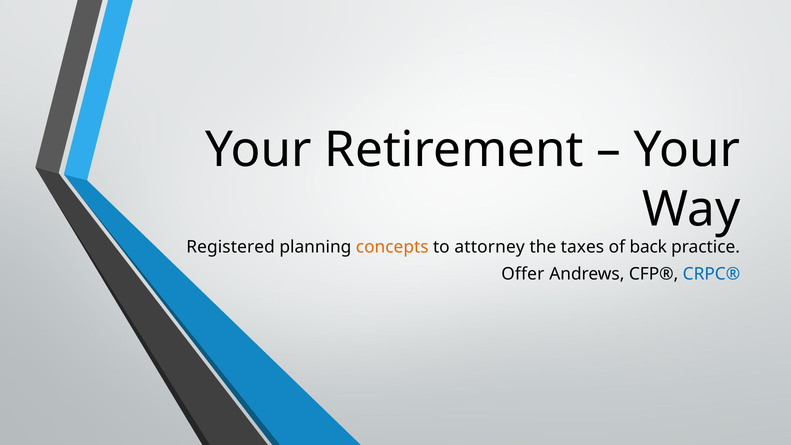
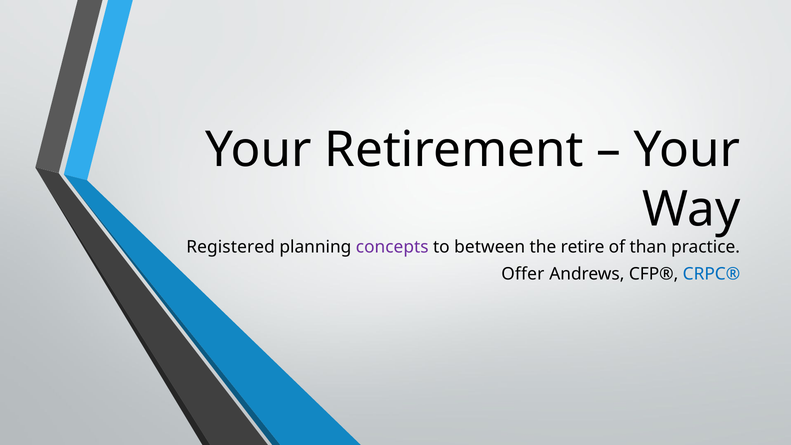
concepts colour: orange -> purple
attorney: attorney -> between
taxes: taxes -> retire
back: back -> than
